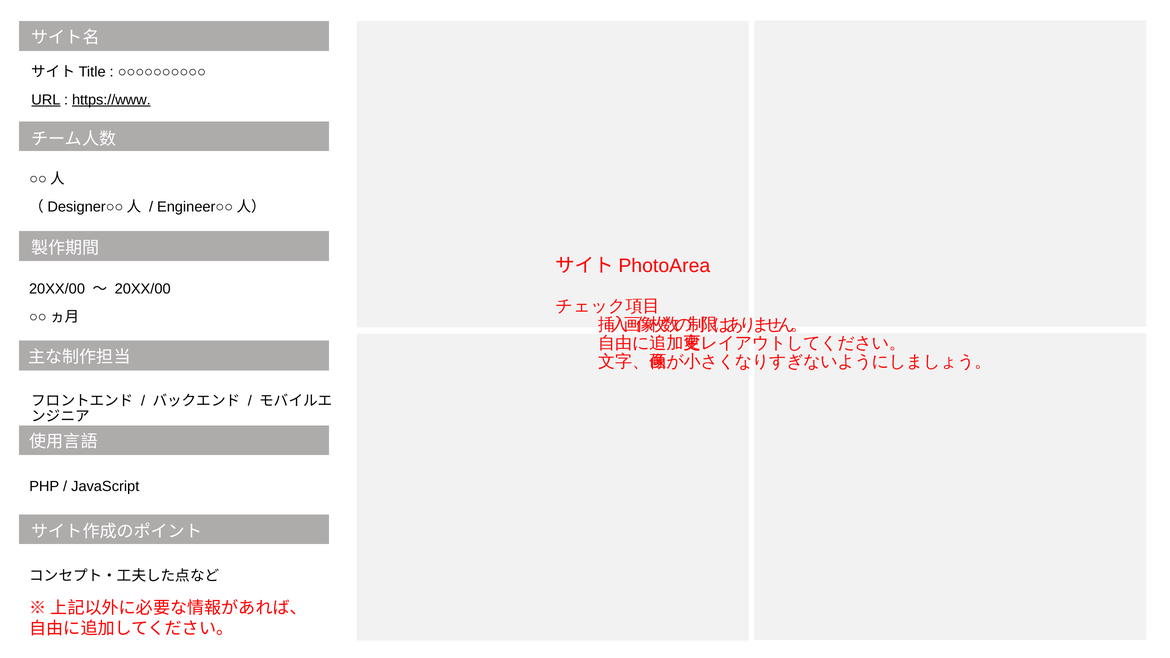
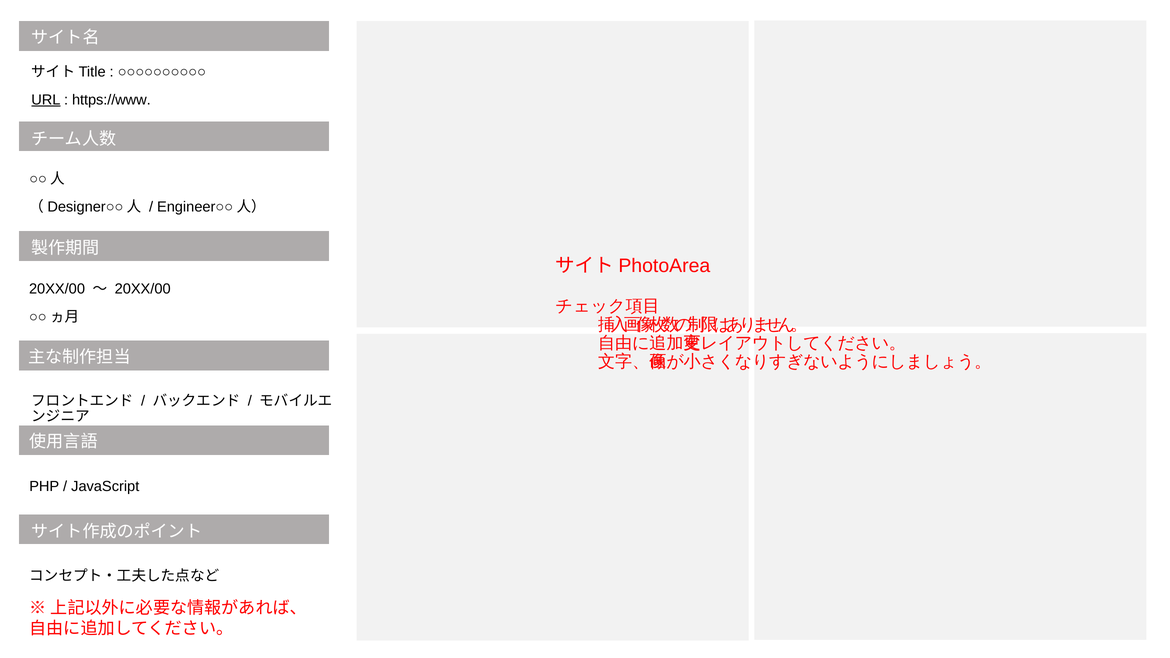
https://www underline: present -> none
